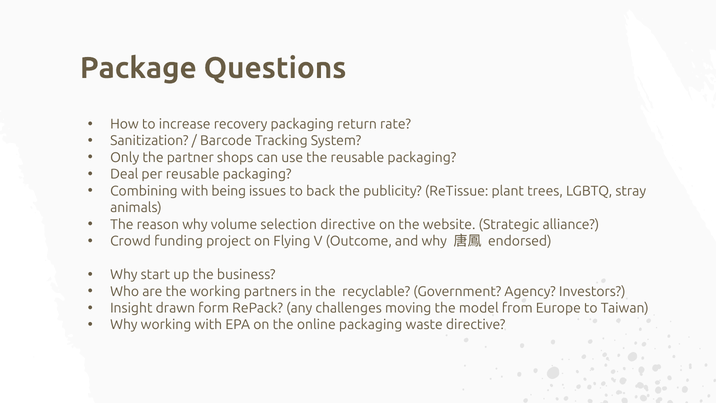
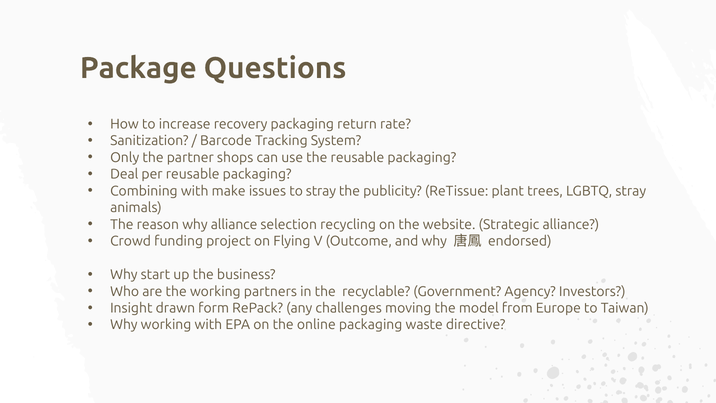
being: being -> make
to back: back -> stray
why volume: volume -> alliance
selection directive: directive -> recycling
